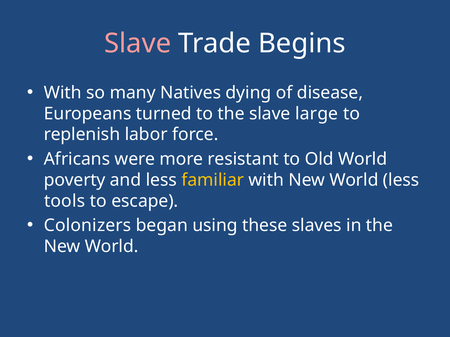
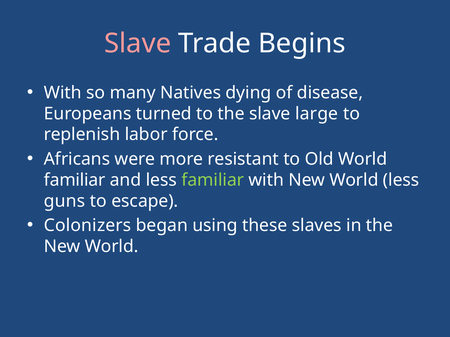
poverty at (75, 180): poverty -> familiar
familiar at (213, 180) colour: yellow -> light green
tools: tools -> guns
